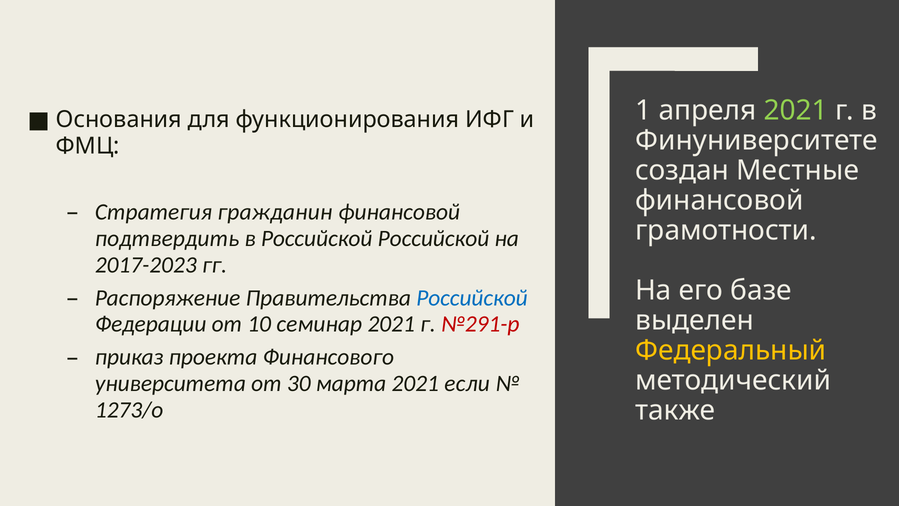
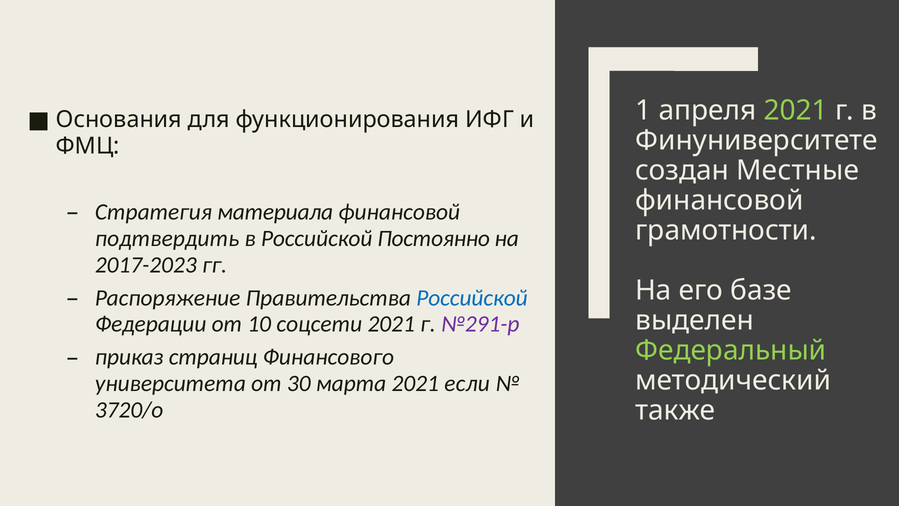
гражданин: гражданин -> материала
Российской Российской: Российской -> Постоянно
семинар: семинар -> соцсети
№291-р colour: red -> purple
Федеральный colour: yellow -> light green
проекта: проекта -> страниц
1273/о: 1273/о -> 3720/о
